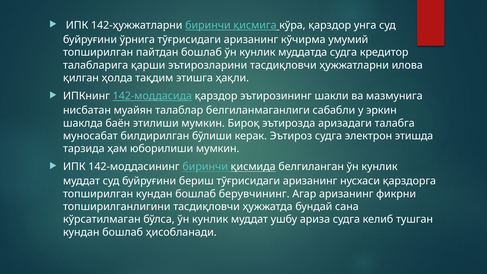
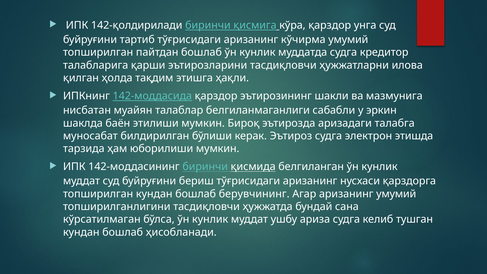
142-ҳужжатларни: 142-ҳужжатларни -> 142-қолдирилади
ўрнига: ўрнига -> тартиб
аризанинг фикрни: фикрни -> умумий
